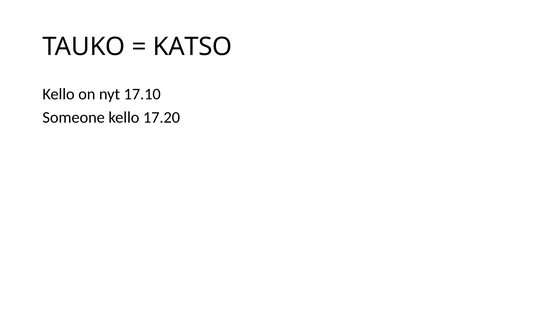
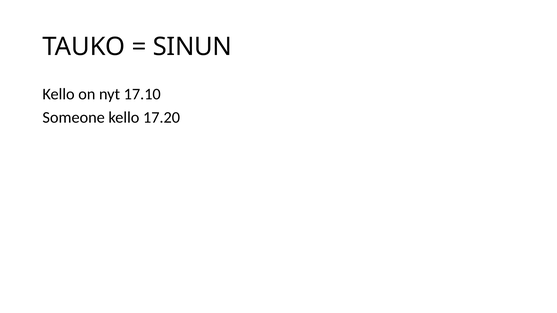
KATSO: KATSO -> SINUN
